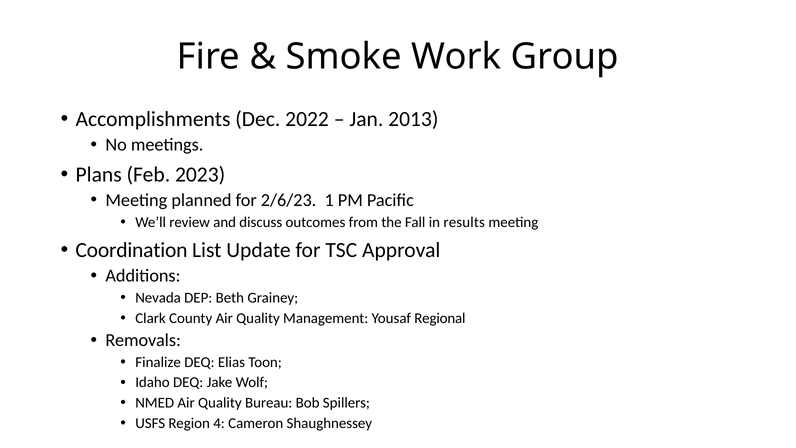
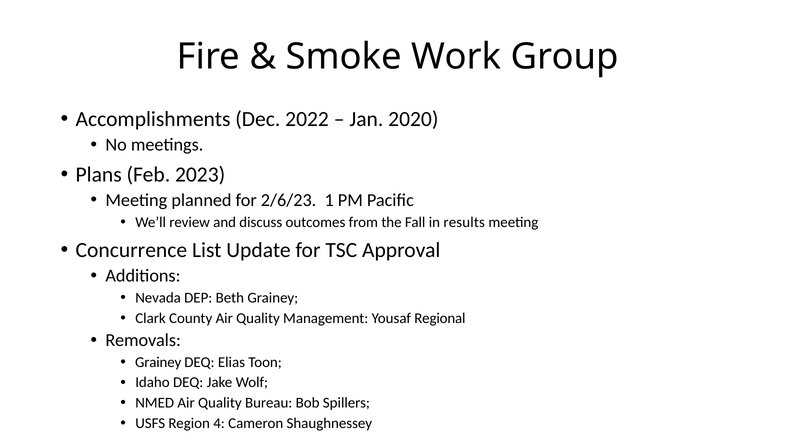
2013: 2013 -> 2020
Coordination: Coordination -> Concurrence
Finalize at (158, 362): Finalize -> Grainey
